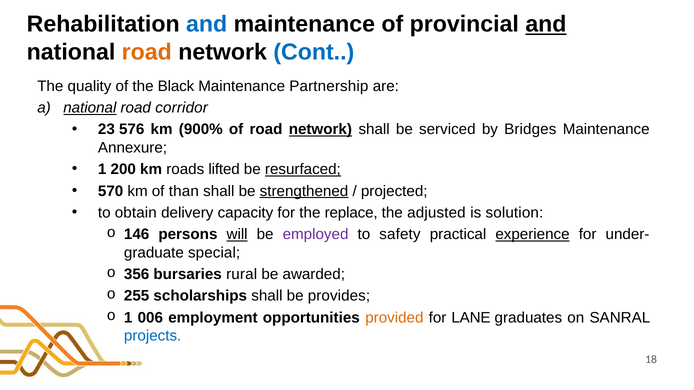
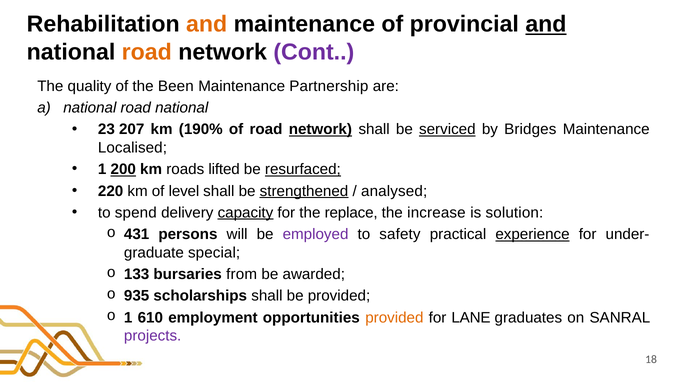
and at (207, 24) colour: blue -> orange
Cont colour: blue -> purple
Black: Black -> Been
national at (90, 108) underline: present -> none
road corridor: corridor -> national
576: 576 -> 207
900%: 900% -> 190%
serviced underline: none -> present
Annexure: Annexure -> Localised
200 underline: none -> present
570: 570 -> 220
than: than -> level
projected: projected -> analysed
obtain: obtain -> spend
capacity underline: none -> present
adjusted: adjusted -> increase
146: 146 -> 431
will underline: present -> none
356: 356 -> 133
rural: rural -> from
255: 255 -> 935
be provides: provides -> provided
006: 006 -> 610
projects colour: blue -> purple
